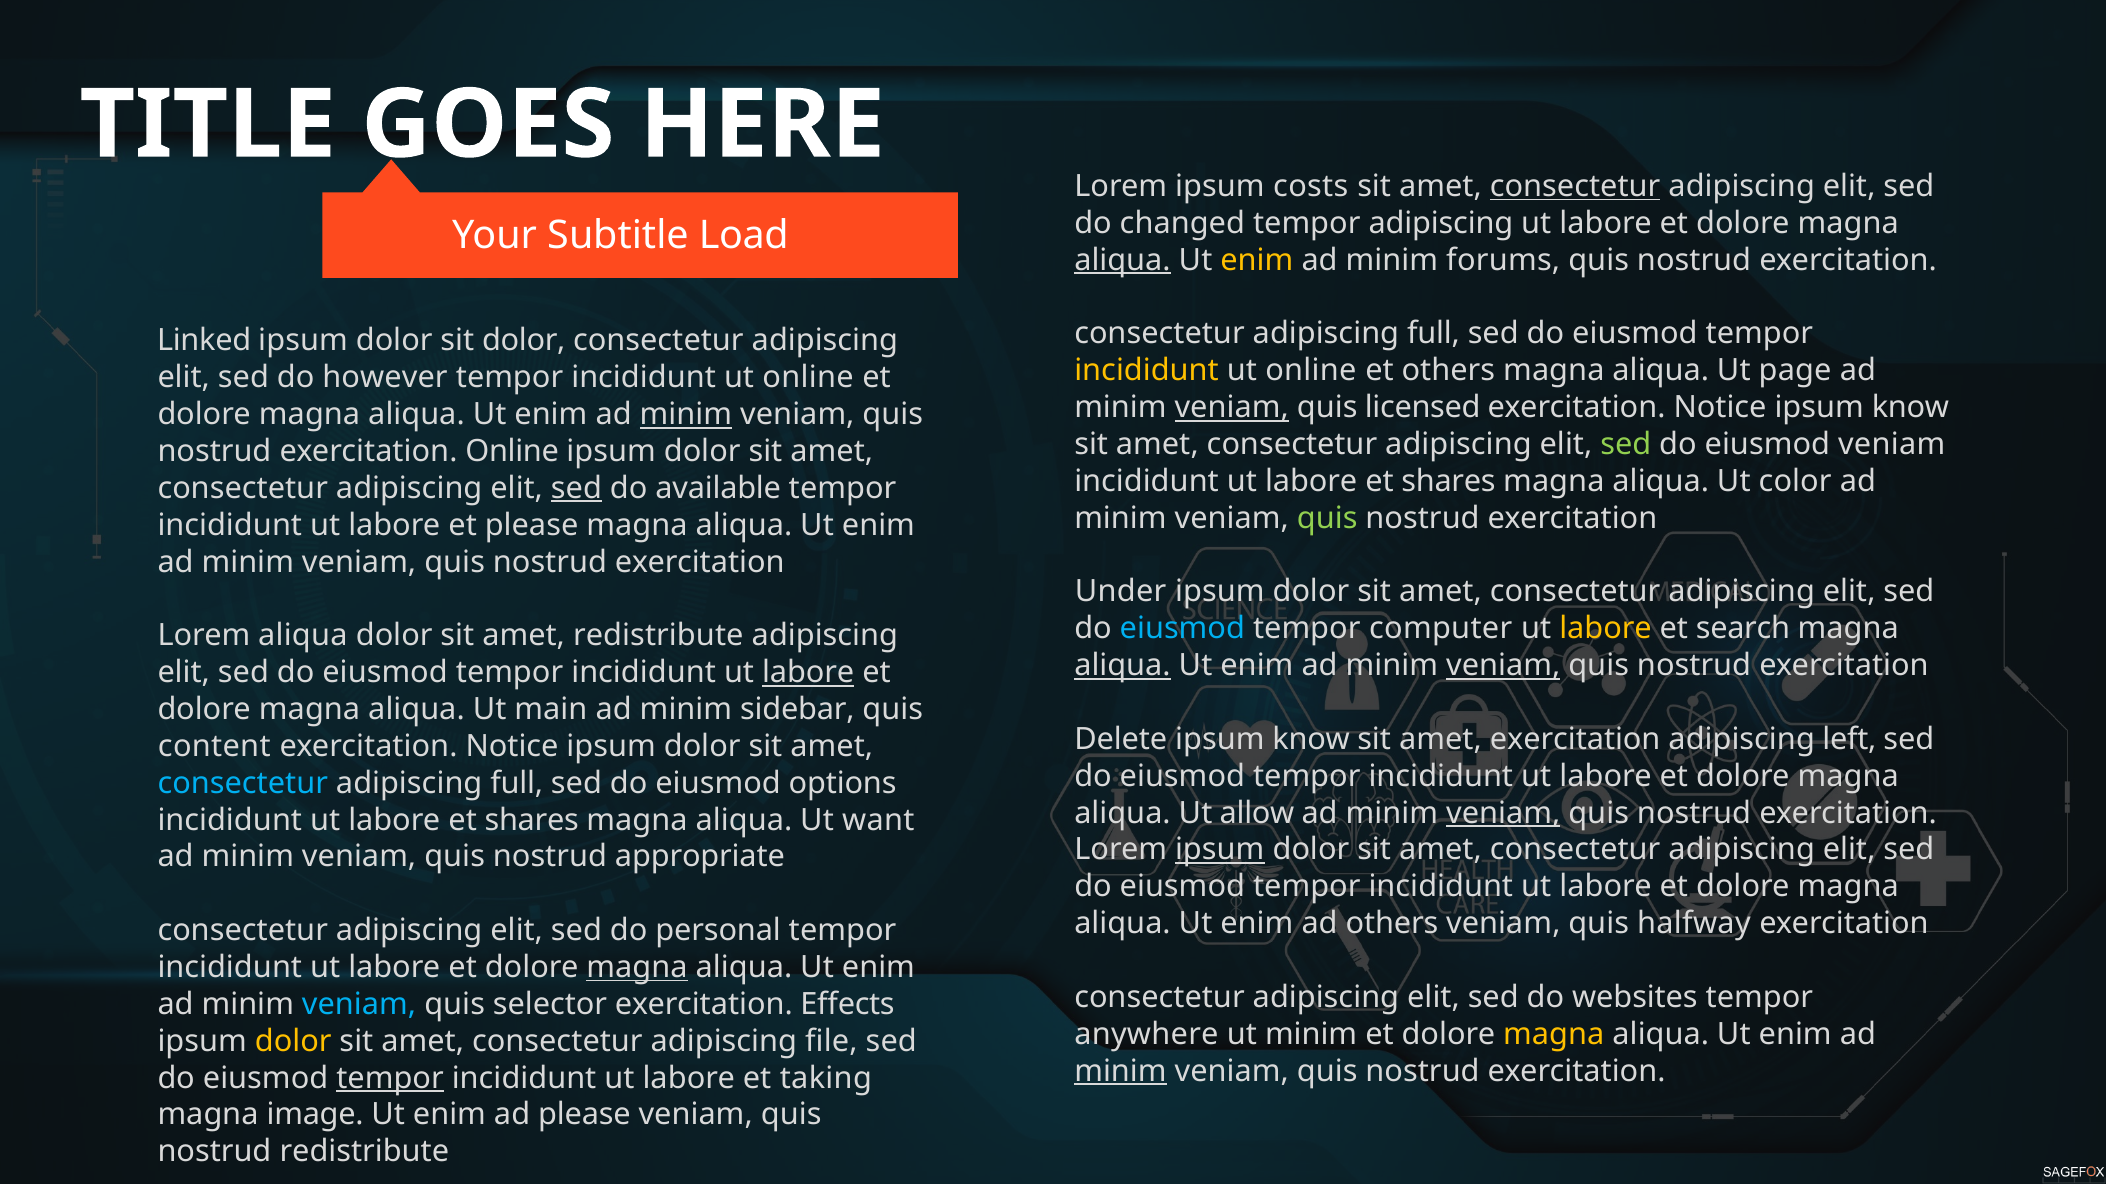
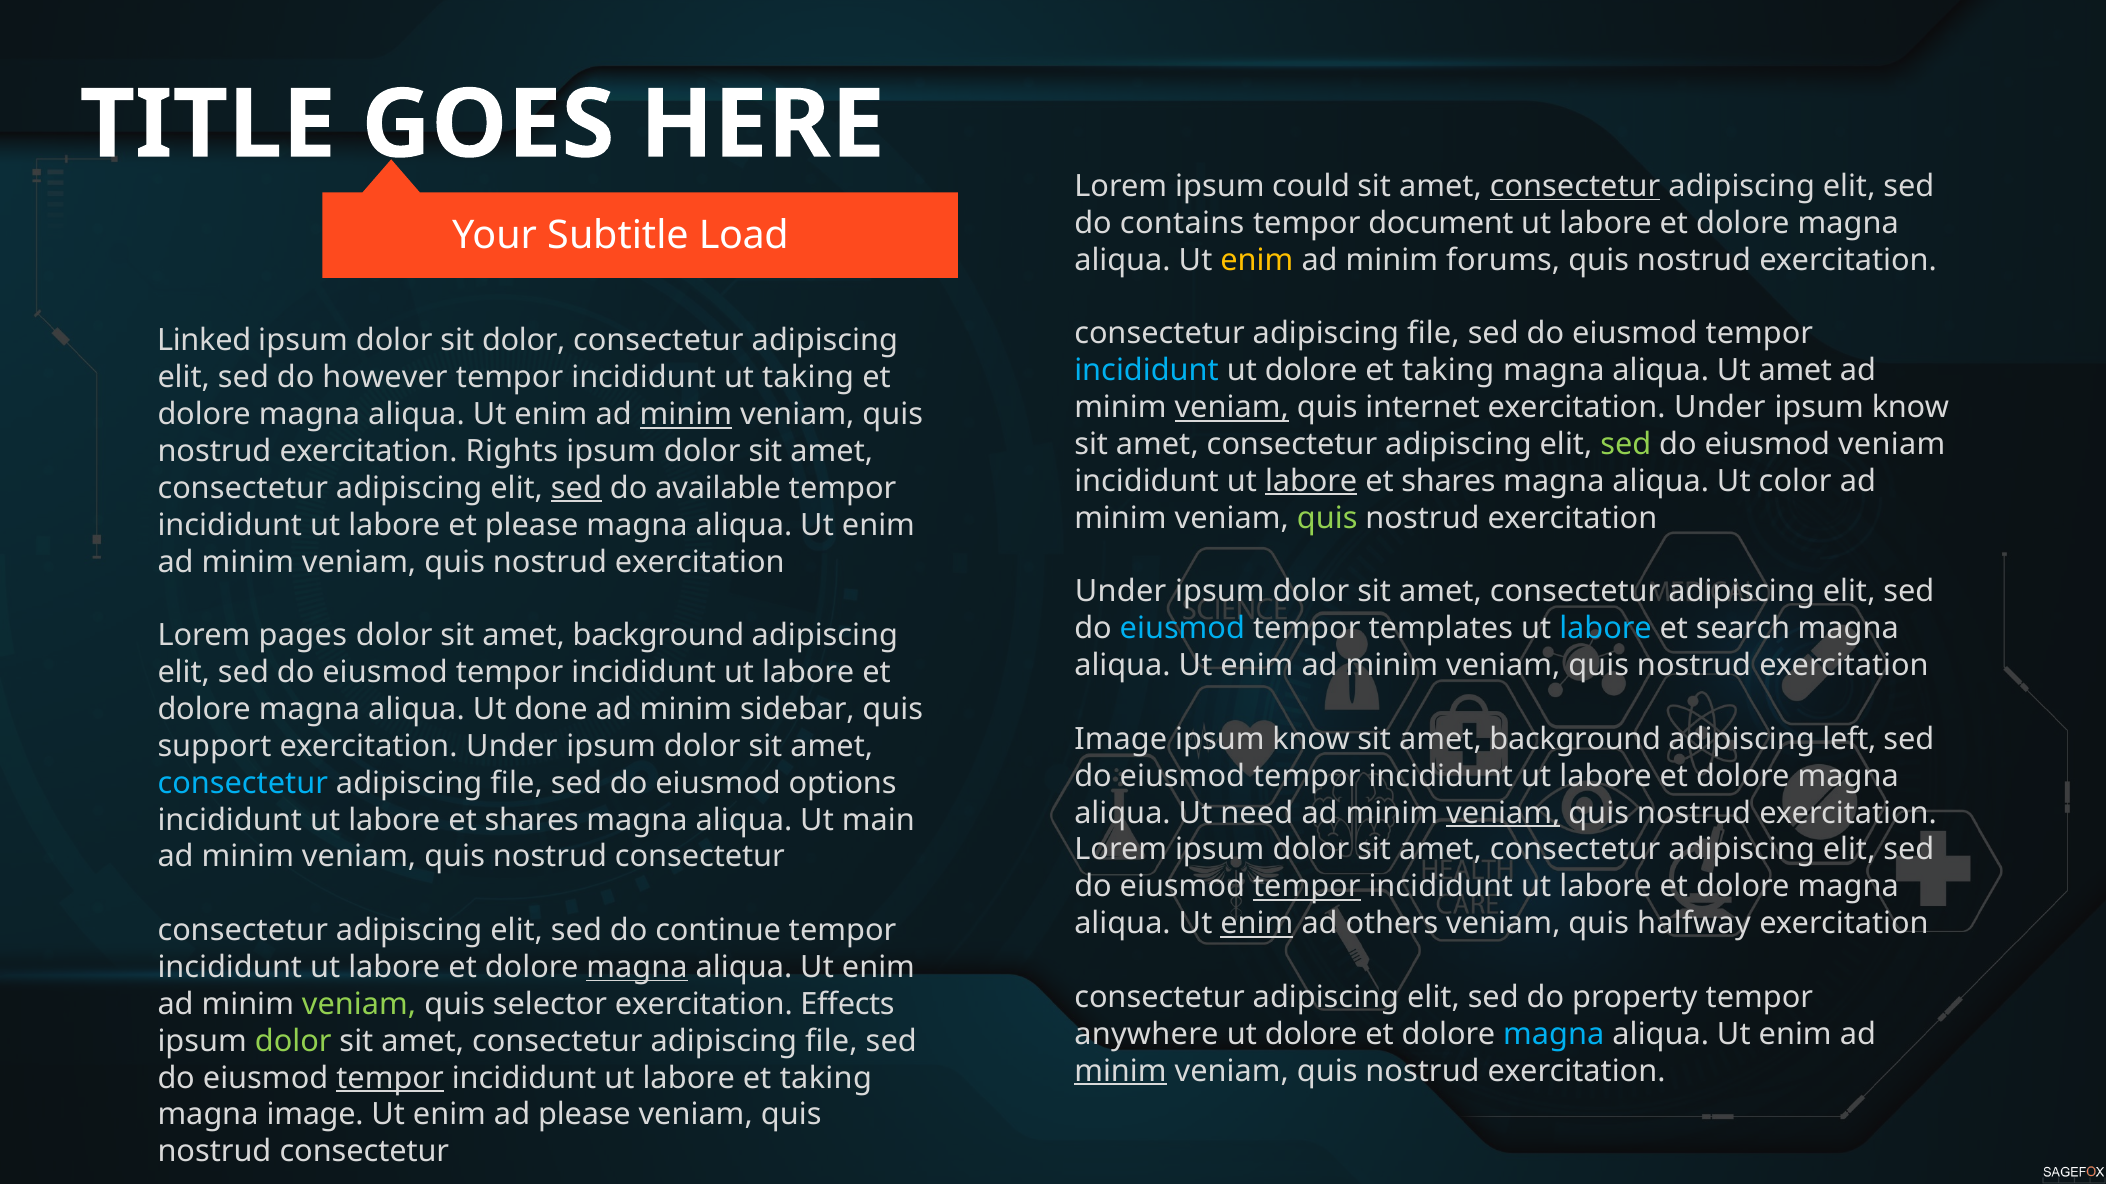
costs: costs -> could
changed: changed -> contains
tempor adipiscing: adipiscing -> document
aliqua at (1122, 260) underline: present -> none
full at (1434, 334): full -> file
incididunt at (1147, 371) colour: yellow -> light blue
online at (1311, 371): online -> dolore
others at (1448, 371): others -> taking
Ut page: page -> amet
online at (808, 378): online -> taking
licensed: licensed -> internet
Notice at (1720, 408): Notice -> Under
exercitation Online: Online -> Rights
labore at (1311, 481) underline: none -> present
computer: computer -> templates
labore at (1606, 629) colour: yellow -> light blue
Lorem aliqua: aliqua -> pages
dolor sit amet redistribute: redistribute -> background
aliqua at (1122, 666) underline: present -> none
veniam at (1503, 666) underline: present -> none
labore at (808, 673) underline: present -> none
main: main -> done
Delete at (1121, 740): Delete -> Image
exercitation at (1575, 740): exercitation -> background
content: content -> support
Notice at (512, 747): Notice -> Under
full at (517, 783): full -> file
allow: allow -> need
want: want -> main
ipsum at (1220, 850) underline: present -> none
appropriate at (700, 857): appropriate -> consectetur
tempor at (1307, 887) underline: none -> present
enim at (1257, 924) underline: none -> present
personal: personal -> continue
websites: websites -> property
veniam at (359, 1005) colour: light blue -> light green
minim at (1311, 1035): minim -> dolore
magna at (1554, 1035) colour: yellow -> light blue
dolor at (293, 1042) colour: yellow -> light green
redistribute at (364, 1152): redistribute -> consectetur
